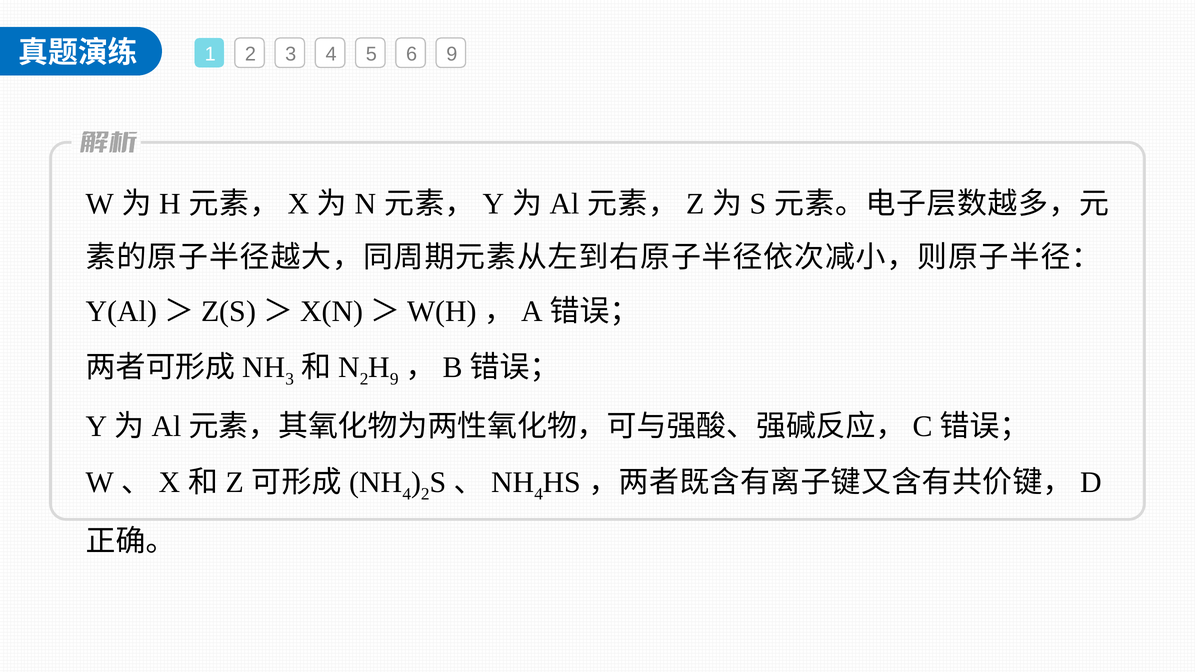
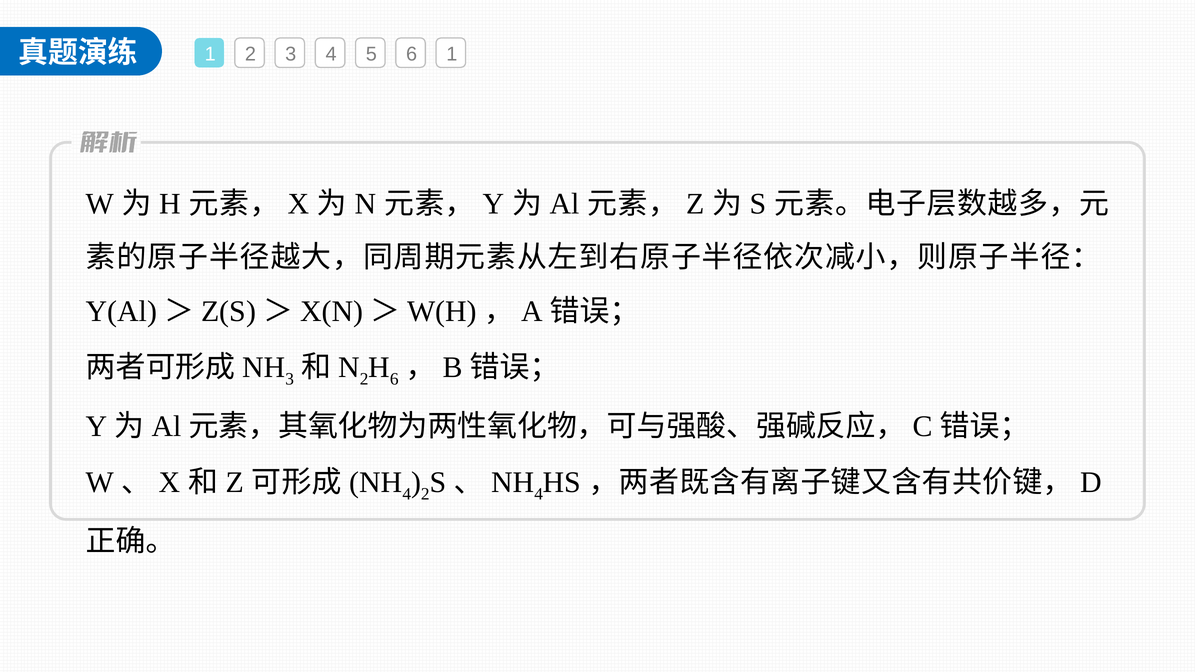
6 9: 9 -> 1
9 at (394, 379): 9 -> 6
